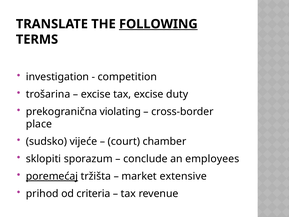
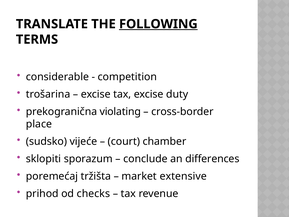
investigation: investigation -> considerable
employees: employees -> differences
poremećaj underline: present -> none
criteria: criteria -> checks
